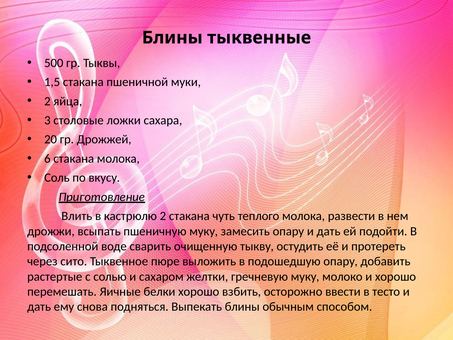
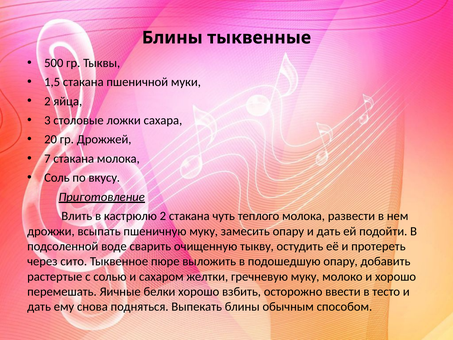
6: 6 -> 7
